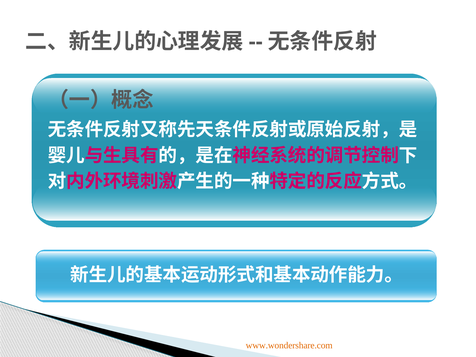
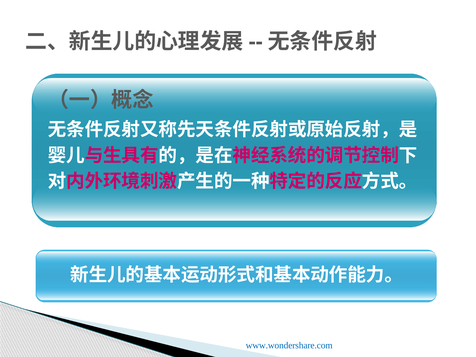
www.wondershare.com colour: orange -> blue
